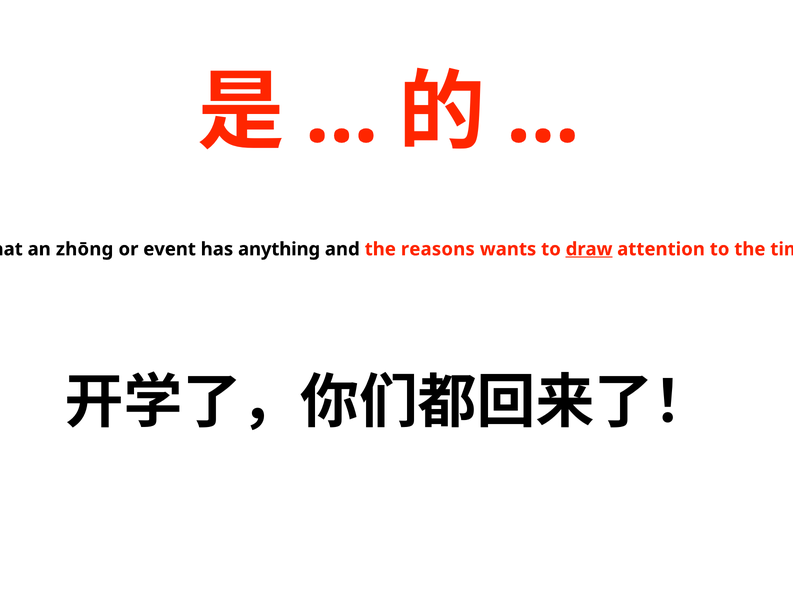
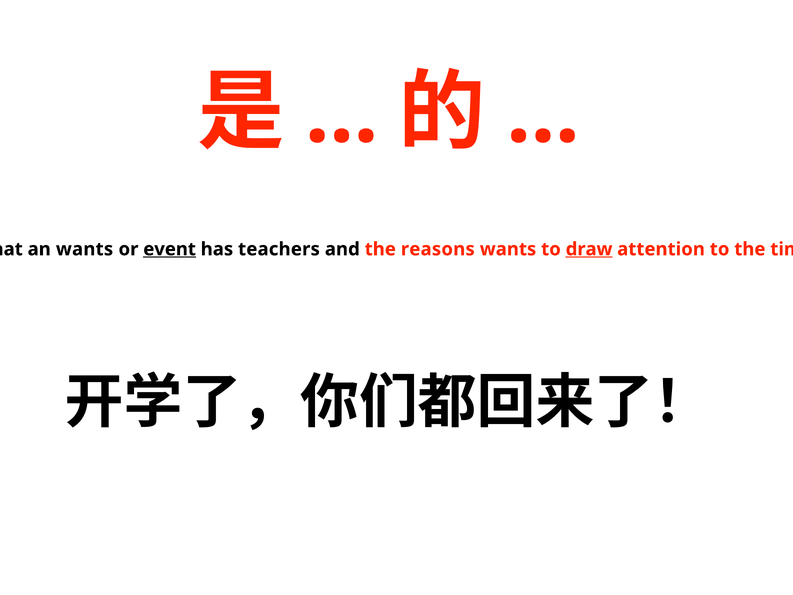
an zhōng: zhōng -> wants
event underline: none -> present
anything: anything -> teachers
